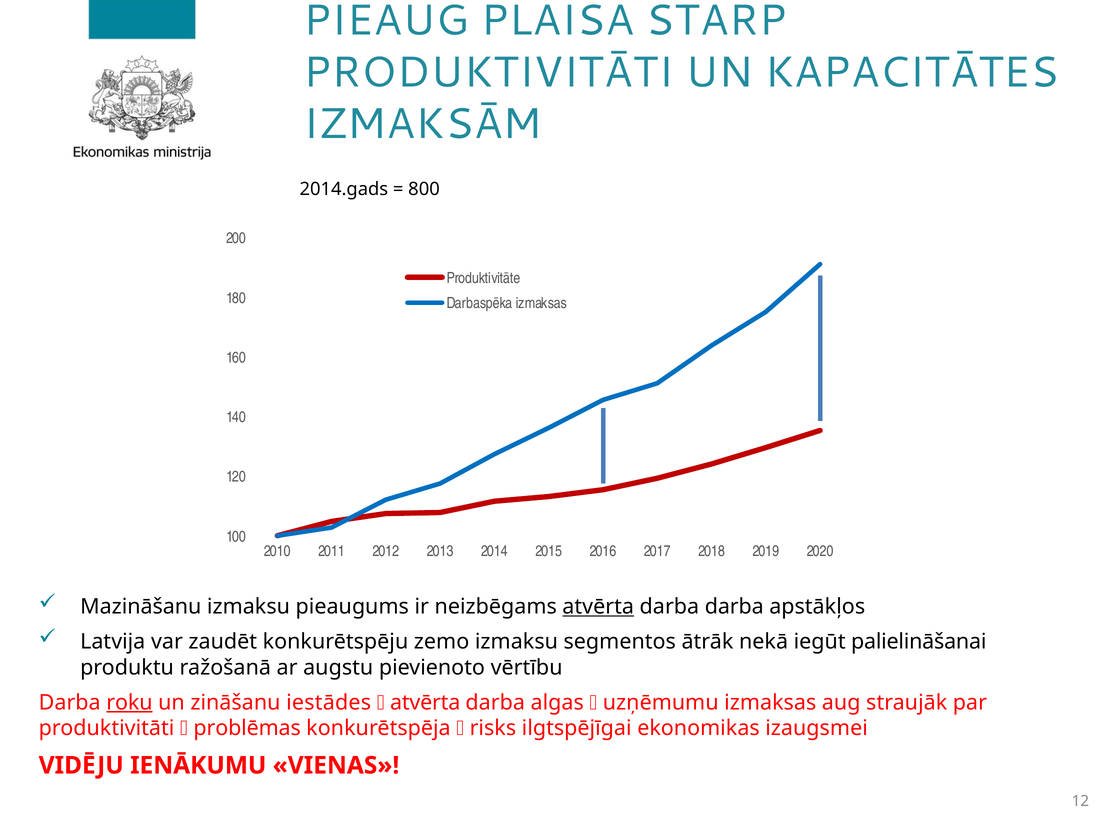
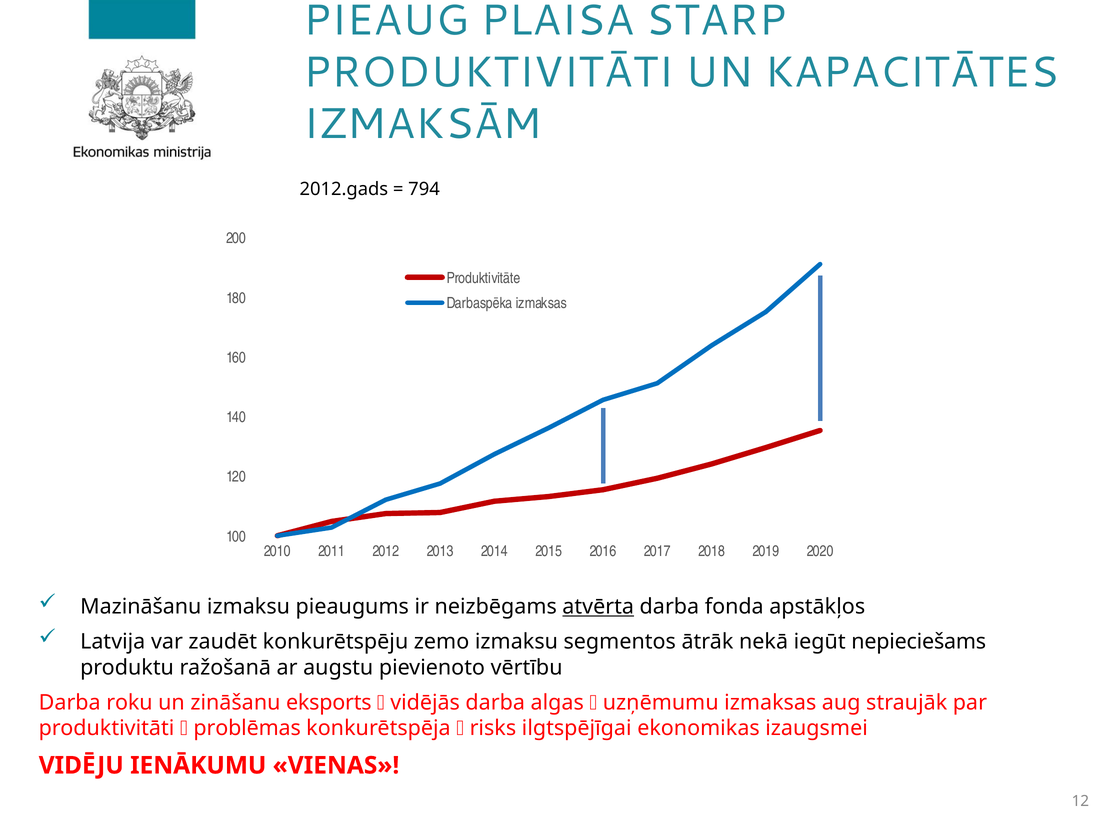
2014.gads: 2014.gads -> 2012.gads
800: 800 -> 794
darba darba: darba -> fonda
palielināšanai: palielināšanai -> nepieciešams
roku underline: present -> none
iestādes: iestādes -> eksports
atvērta at (425, 702): atvērta -> vidējās
